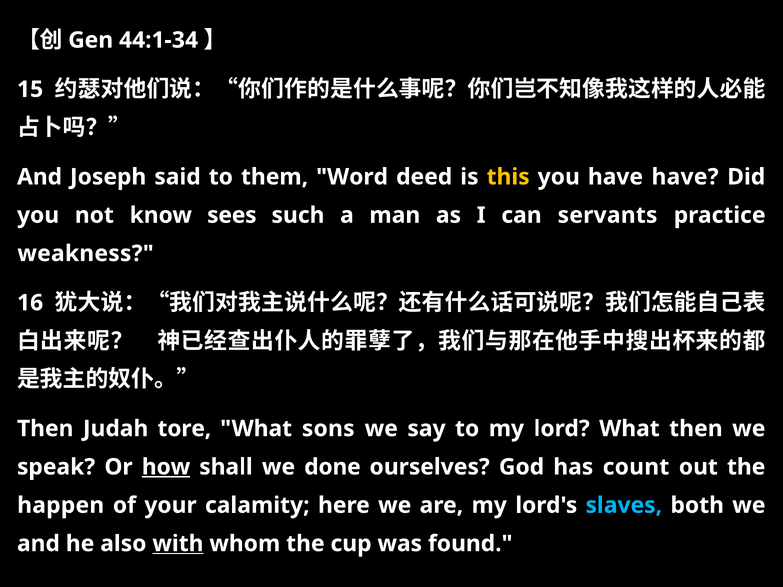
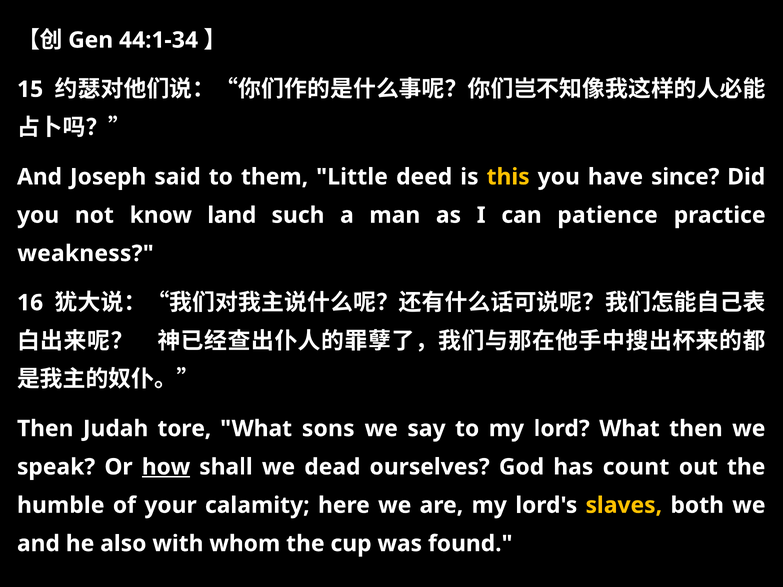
Word: Word -> Little
have have: have -> since
sees: sees -> land
servants: servants -> patience
done: done -> dead
happen: happen -> humble
slaves colour: light blue -> yellow
with underline: present -> none
